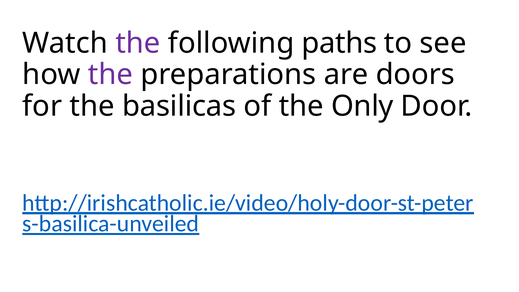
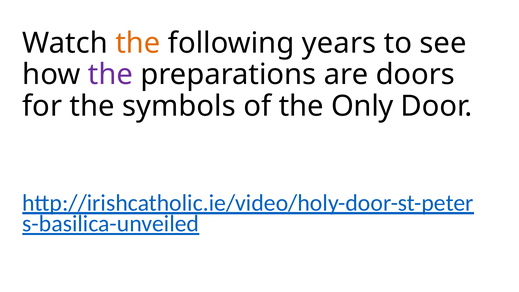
the at (138, 43) colour: purple -> orange
paths: paths -> years
basilicas: basilicas -> symbols
